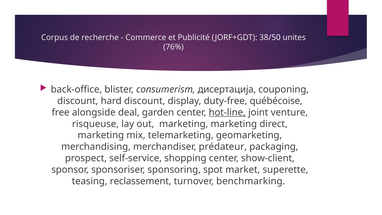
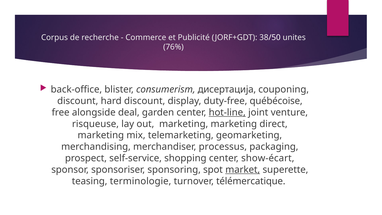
prédateur: prédateur -> processus
show-client: show-client -> show-écart
market underline: none -> present
reclassement: reclassement -> terminologie
benchmarking: benchmarking -> télémercatique
